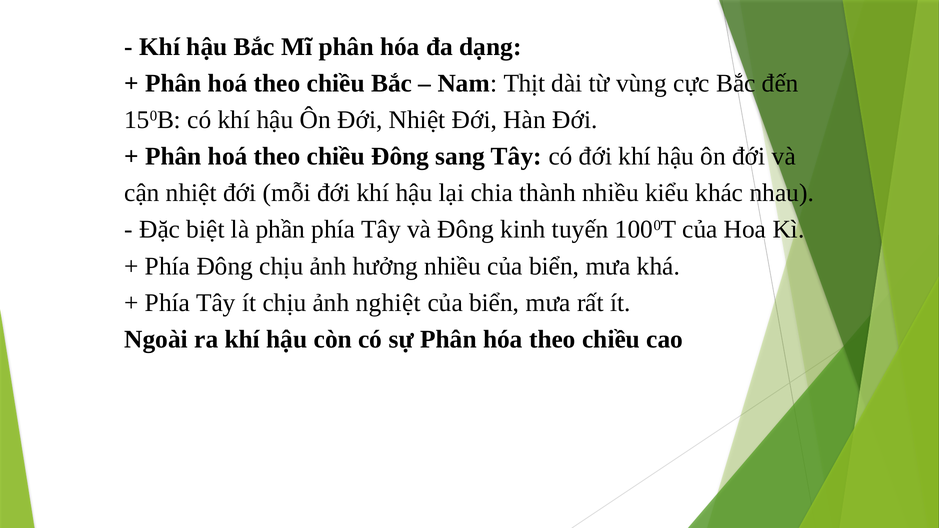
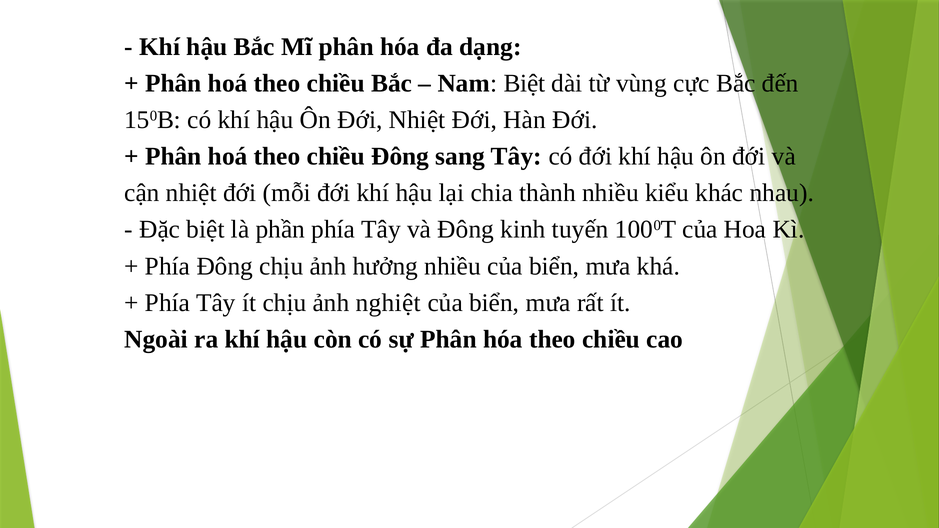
Nam Thịt: Thịt -> Biệt
